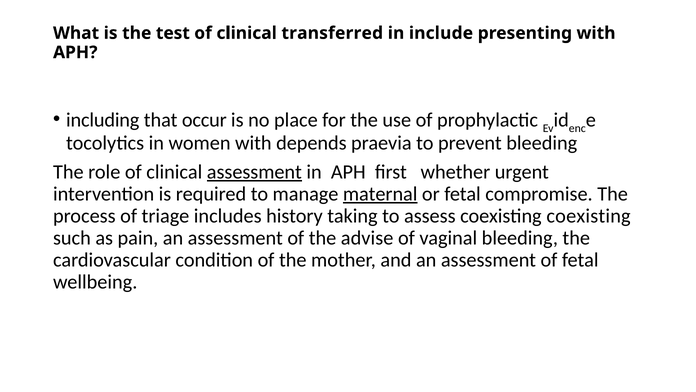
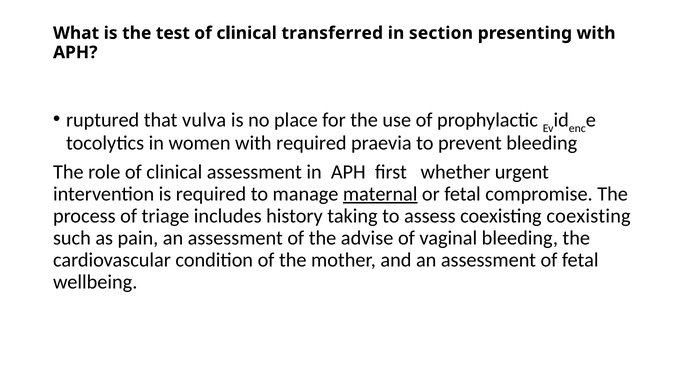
include: include -> section
including: including -> ruptured
occur: occur -> vulva
with depends: depends -> required
assessment at (254, 172) underline: present -> none
